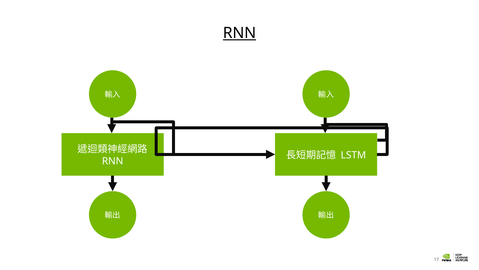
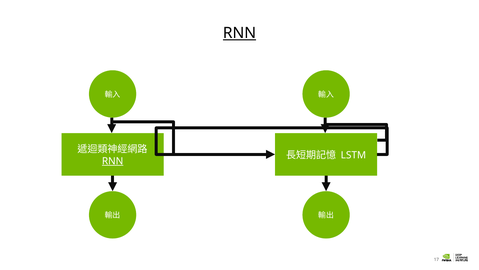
RNN at (113, 161) underline: none -> present
